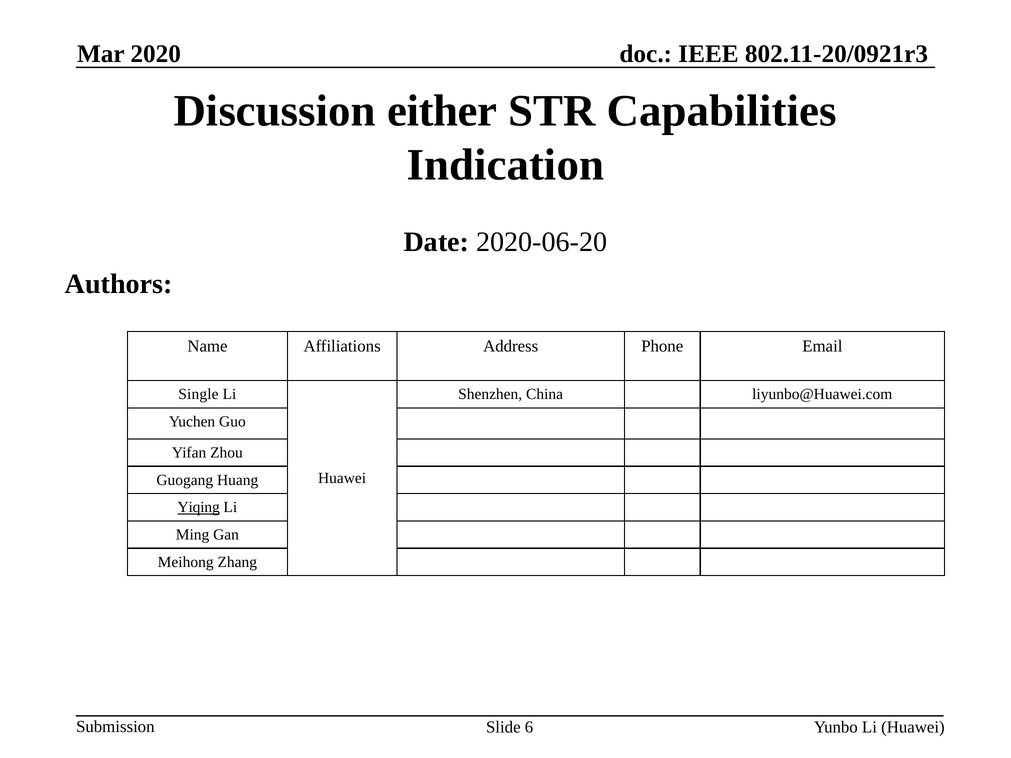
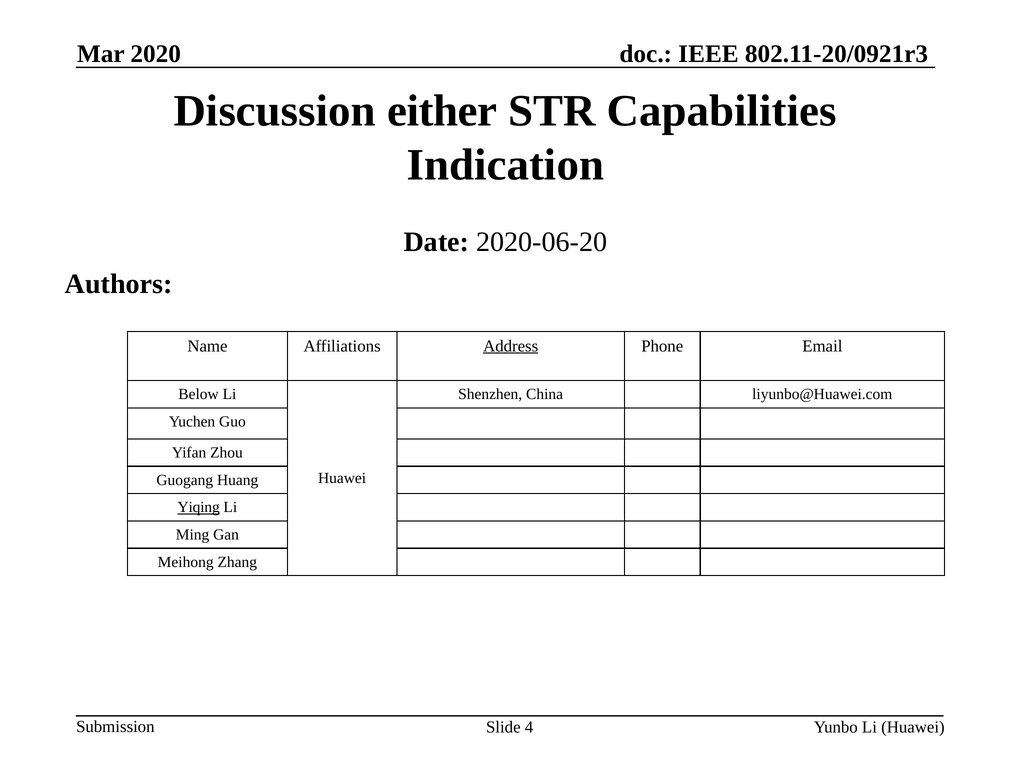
Address underline: none -> present
Single: Single -> Below
6: 6 -> 4
